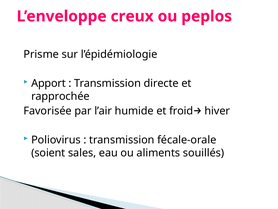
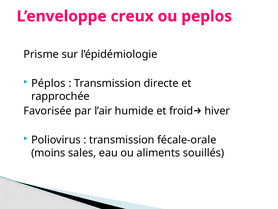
Apport: Apport -> Péplos
soient: soient -> moins
